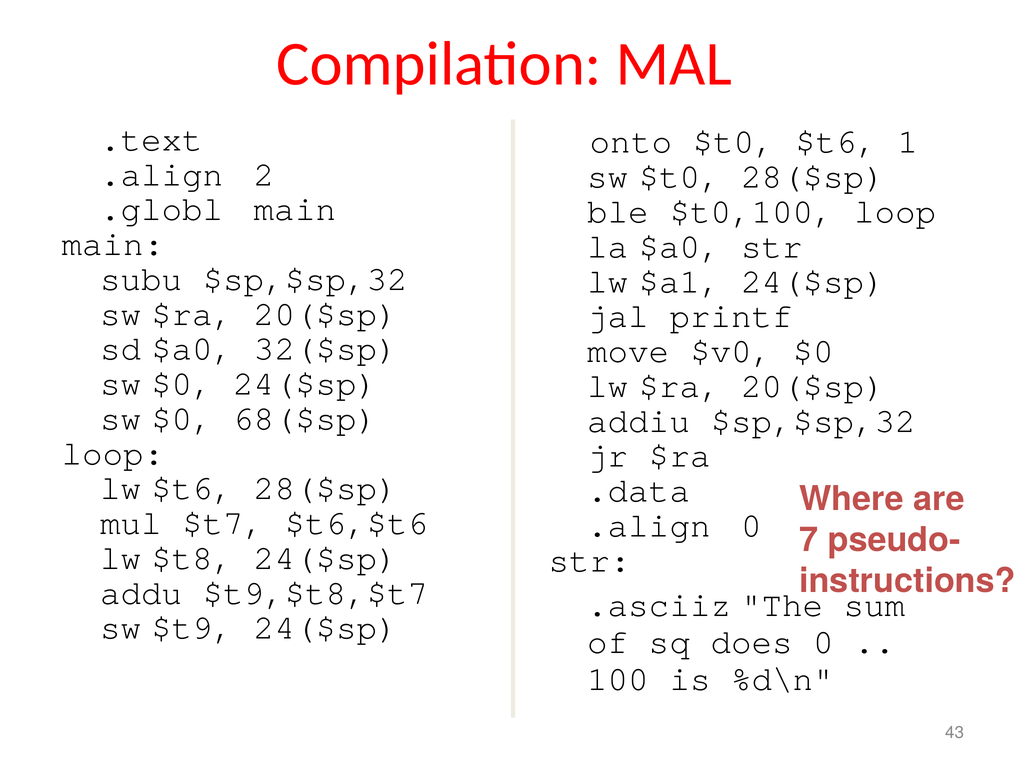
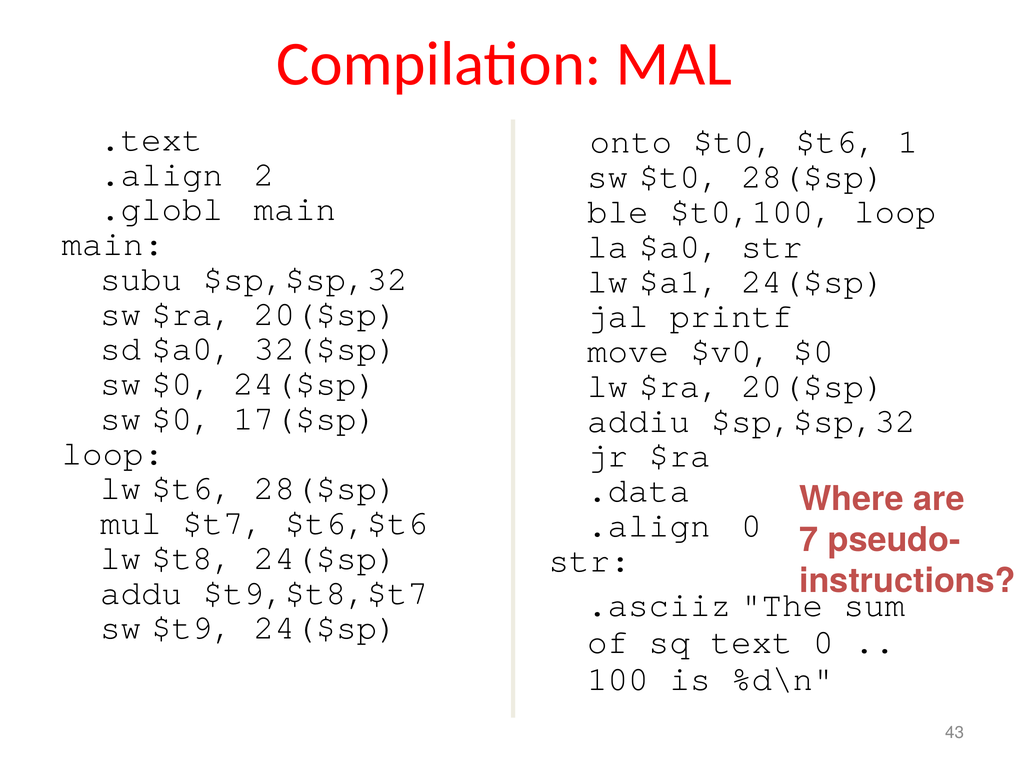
68($sp: 68($sp -> 17($sp
does: does -> text
